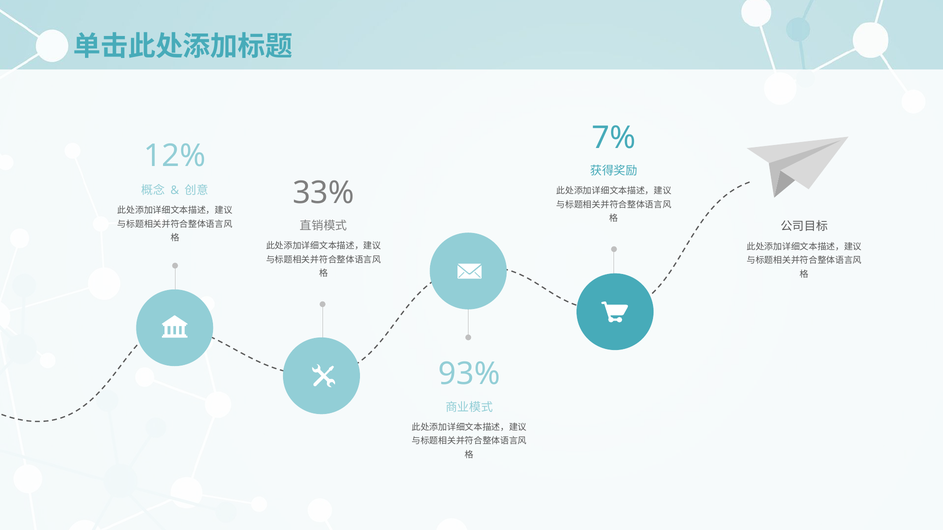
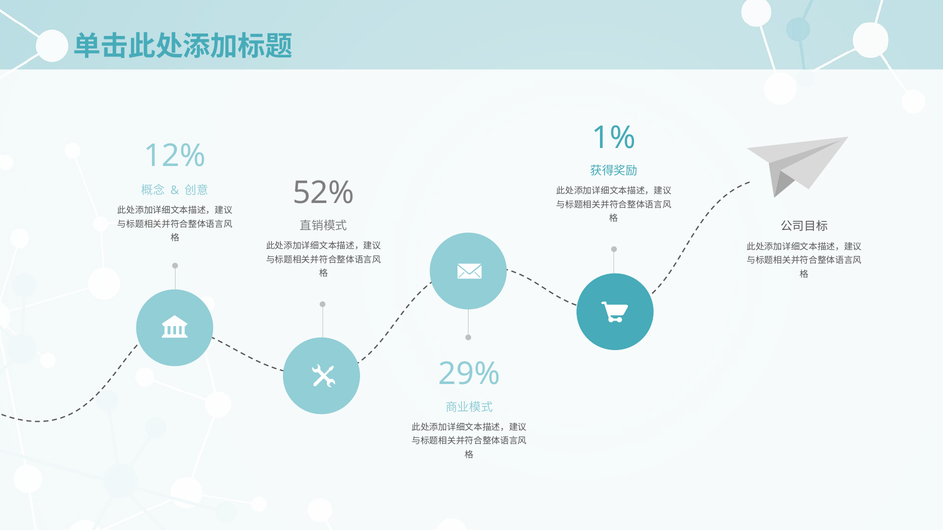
7%: 7% -> 1%
33%: 33% -> 52%
93%: 93% -> 29%
